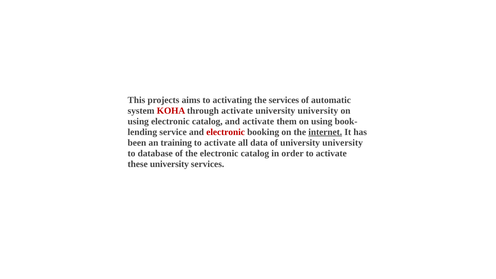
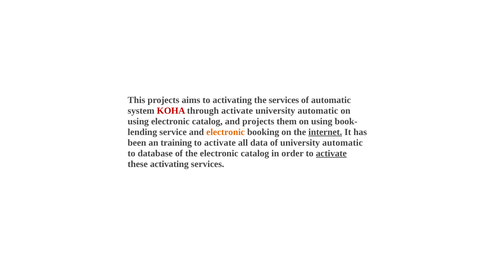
university at (318, 111): university -> automatic
and activate: activate -> projects
electronic at (226, 132) colour: red -> orange
of university university: university -> automatic
activate at (331, 153) underline: none -> present
these university: university -> activating
